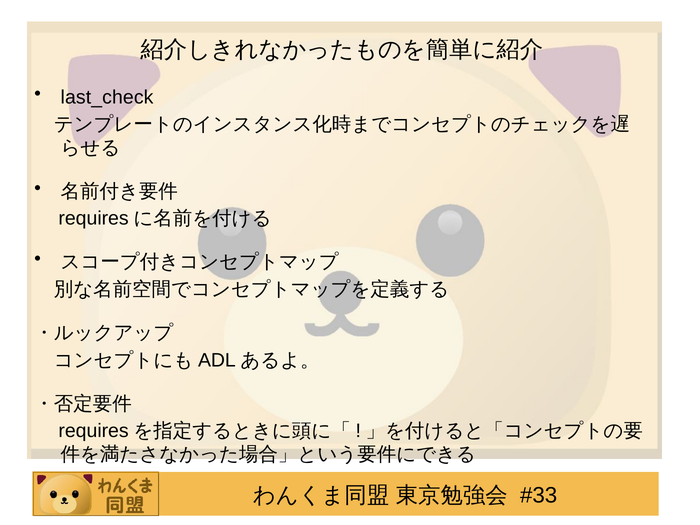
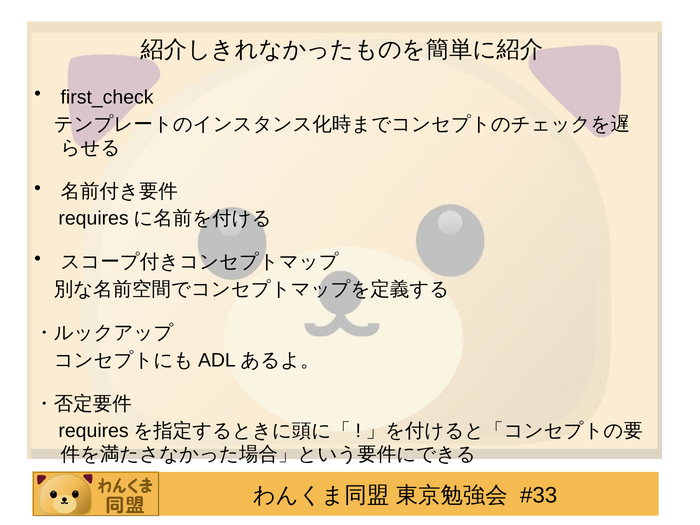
last_check: last_check -> first_check
